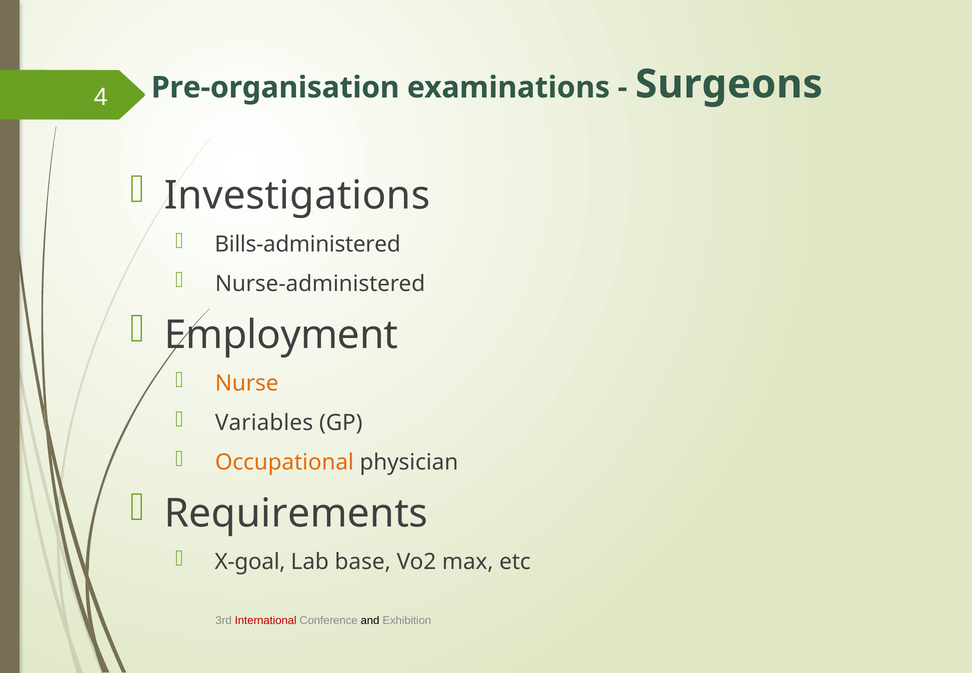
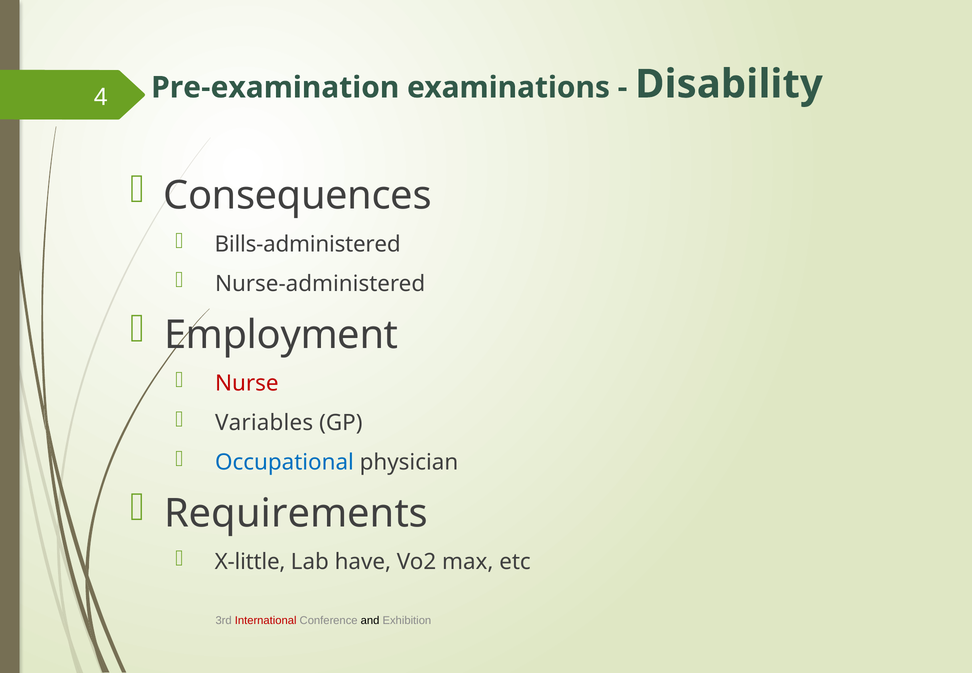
Pre-organisation: Pre-organisation -> Pre-examination
Surgeons: Surgeons -> Disability
Investigations: Investigations -> Consequences
Nurse colour: orange -> red
Occupational colour: orange -> blue
X-goal: X-goal -> X-little
base: base -> have
